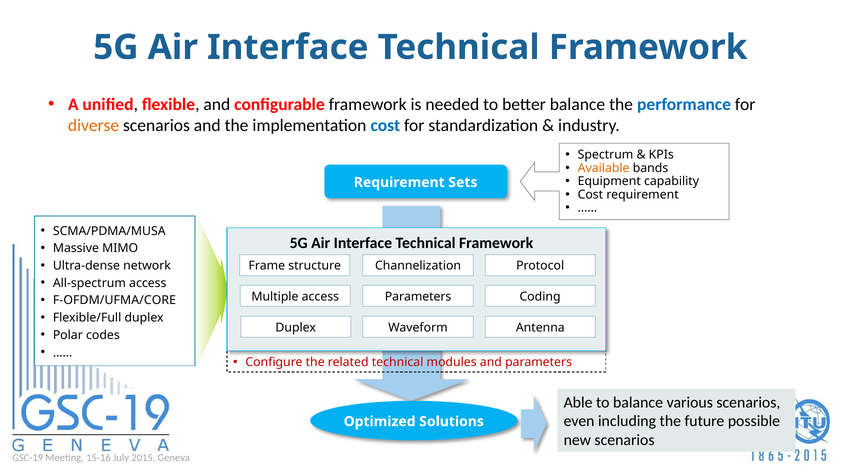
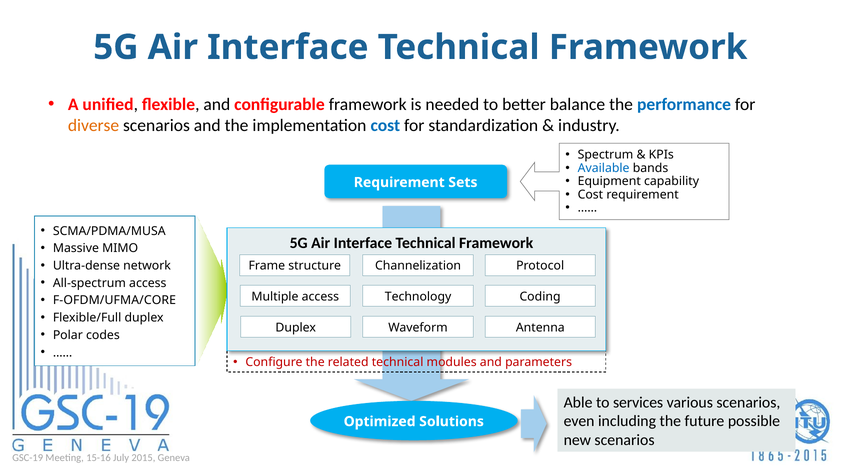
Available colour: orange -> blue
Parameters at (418, 297): Parameters -> Technology
to balance: balance -> services
